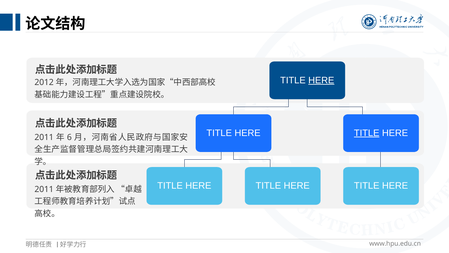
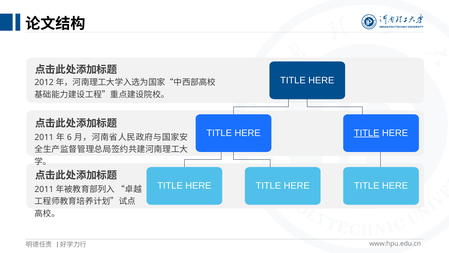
HERE at (321, 80) underline: present -> none
